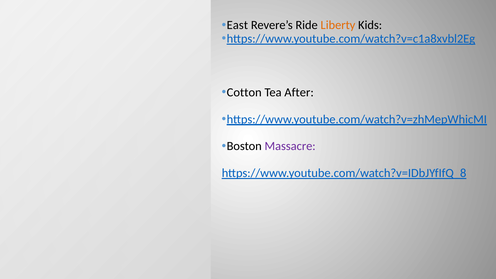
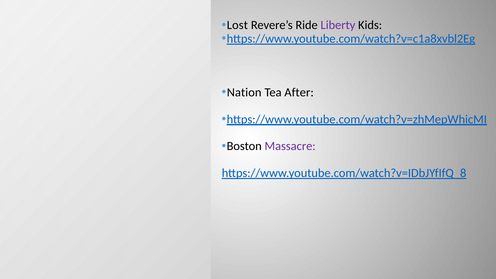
East: East -> Lost
Liberty colour: orange -> purple
Cotton: Cotton -> Nation
